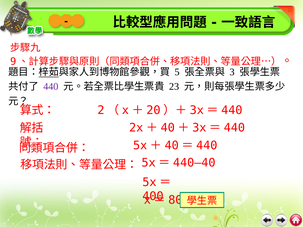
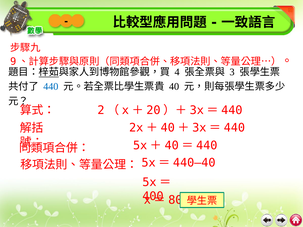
5: 5 -> 4
440 colour: purple -> blue
23: 23 -> 40
